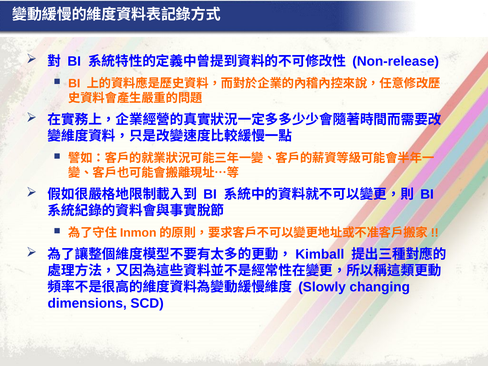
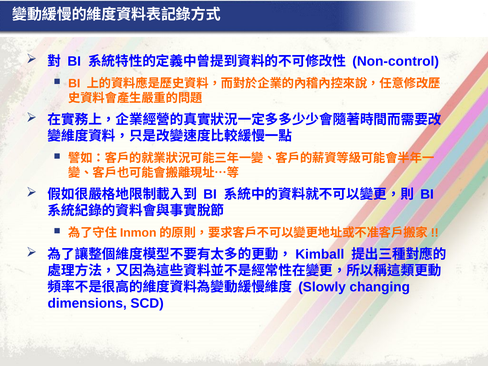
Non-release: Non-release -> Non-control
